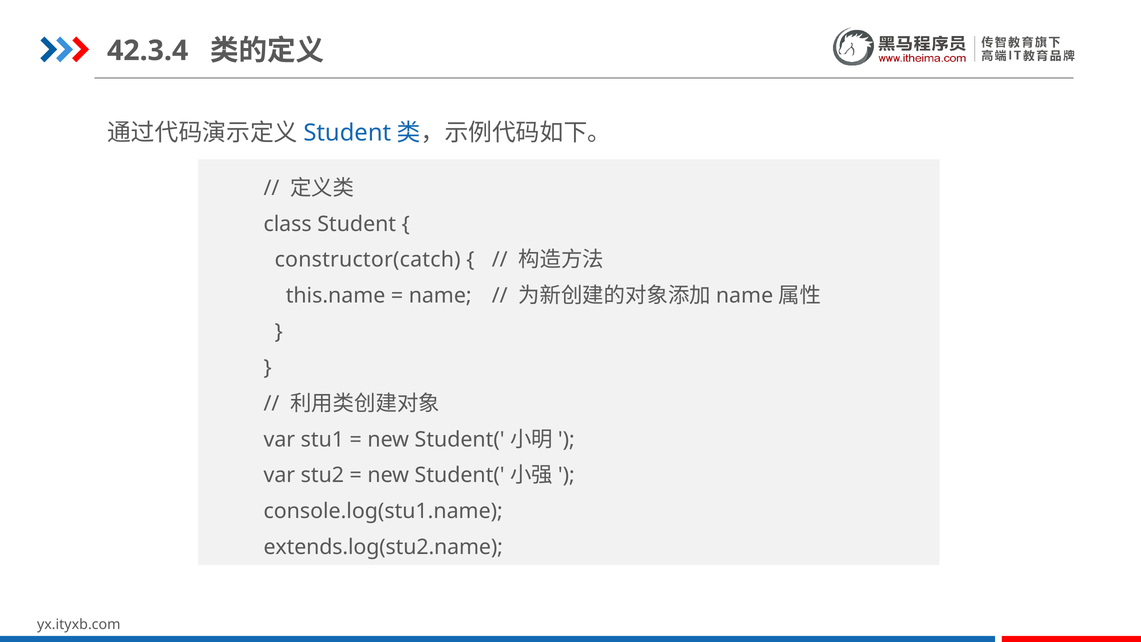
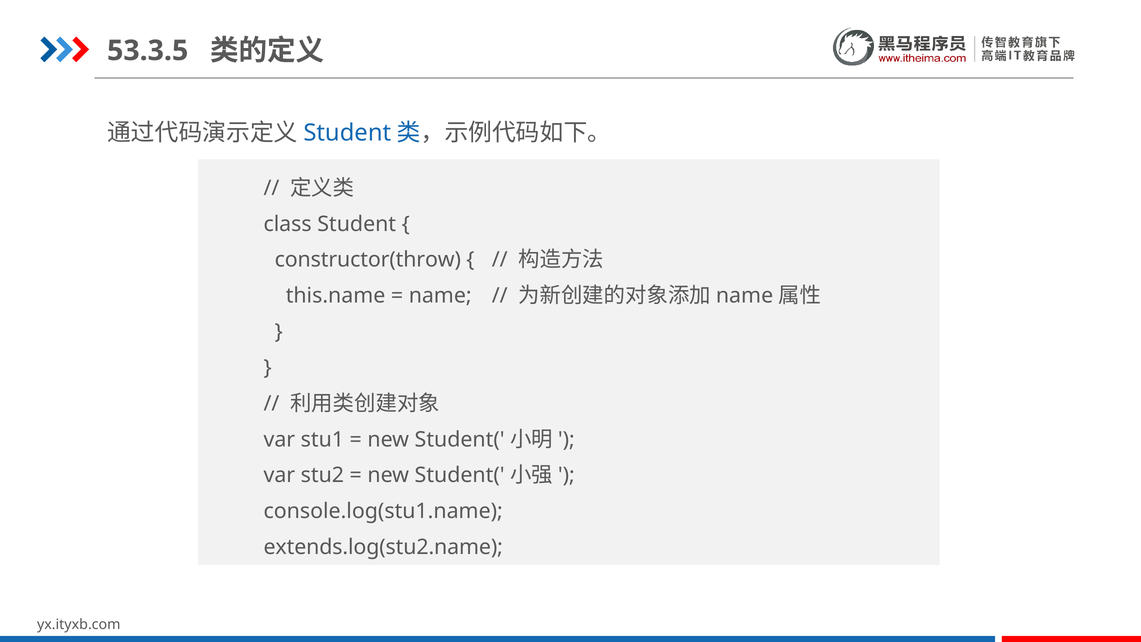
42.3.4: 42.3.4 -> 53.3.5
constructor(catch: constructor(catch -> constructor(throw
